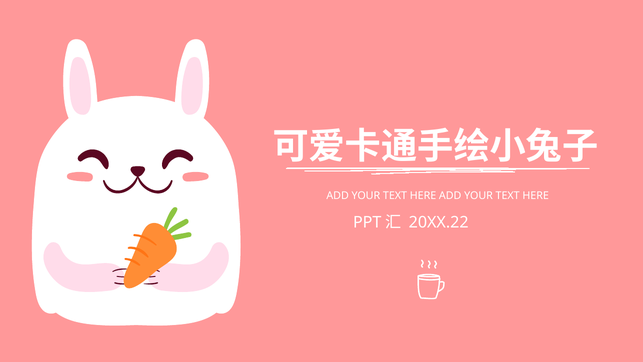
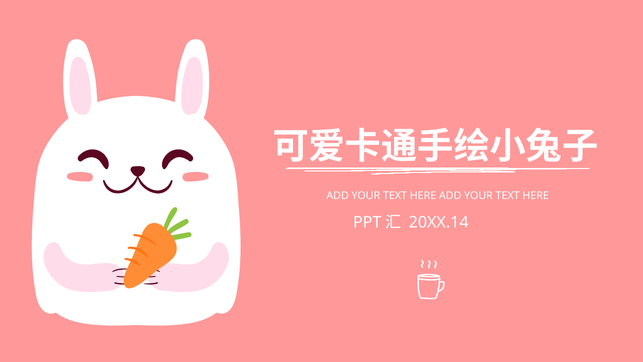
20XX.22: 20XX.22 -> 20XX.14
